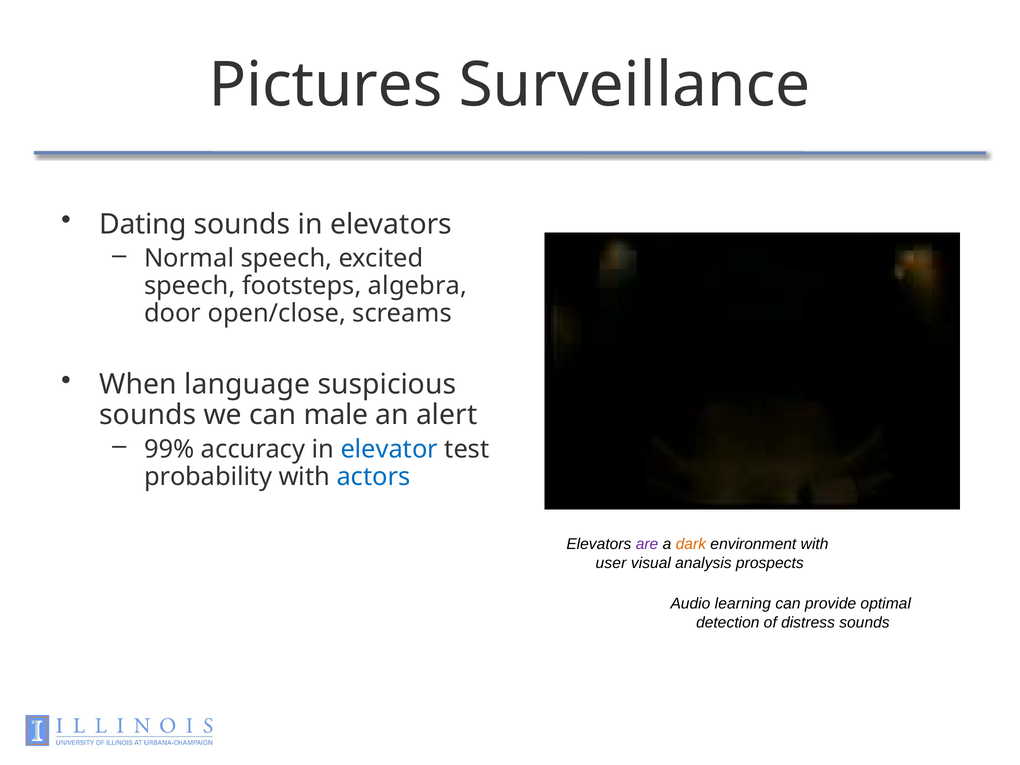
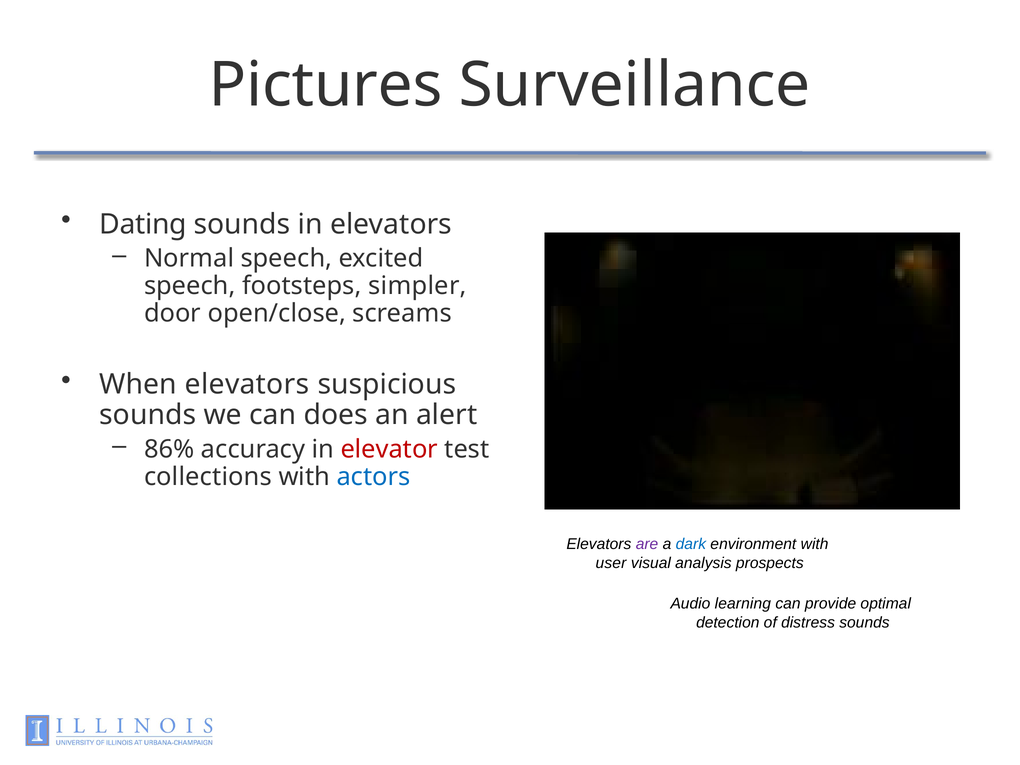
algebra: algebra -> simpler
When language: language -> elevators
male: male -> does
99%: 99% -> 86%
elevator colour: blue -> red
probability: probability -> collections
dark colour: orange -> blue
